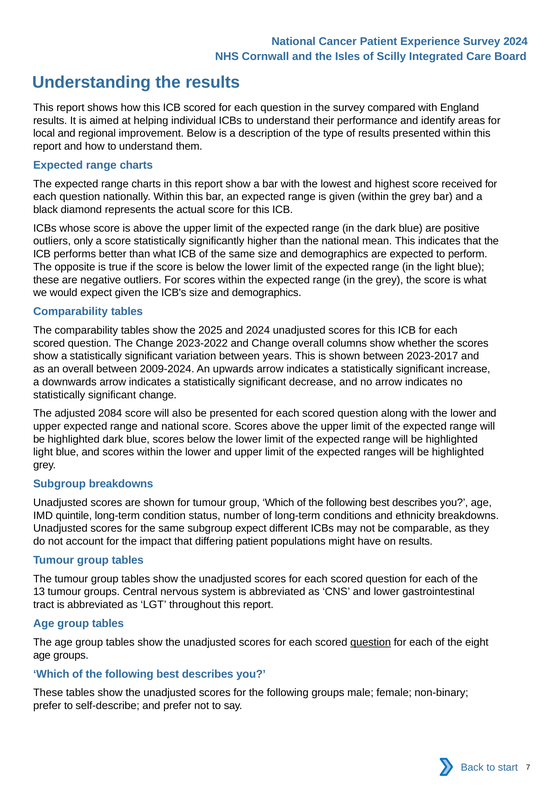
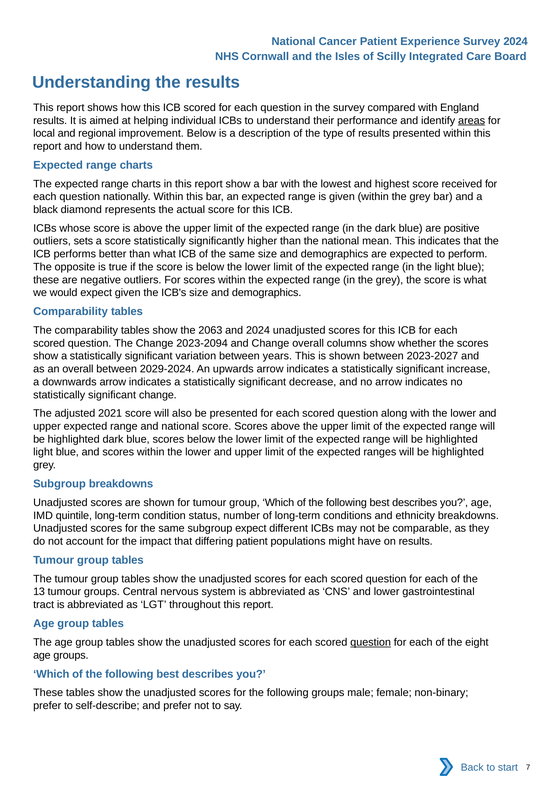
areas underline: none -> present
only: only -> sets
2025: 2025 -> 2063
2023-2022: 2023-2022 -> 2023-2094
2023-2017: 2023-2017 -> 2023-2027
2009-2024: 2009-2024 -> 2029-2024
2084: 2084 -> 2021
